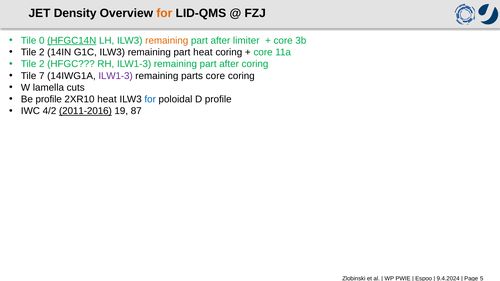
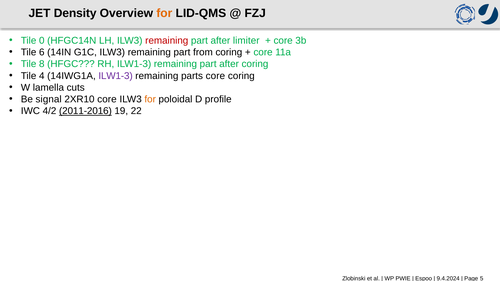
HFGC14N underline: present -> none
remaining at (167, 41) colour: orange -> red
2 at (42, 52): 2 -> 6
part heat: heat -> from
2 at (42, 64): 2 -> 8
7: 7 -> 4
Be profile: profile -> signal
2XR10 heat: heat -> core
for at (150, 99) colour: blue -> orange
87: 87 -> 22
